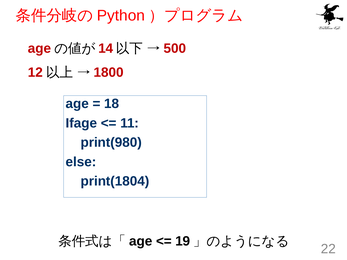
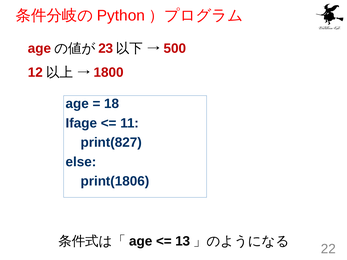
14: 14 -> 23
print(980: print(980 -> print(827
print(1804: print(1804 -> print(1806
19: 19 -> 13
